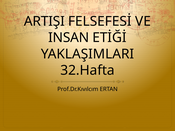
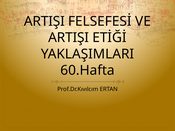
INSAN at (69, 38): INSAN -> ARTIŞI
32.Hafta: 32.Hafta -> 60.Hafta
